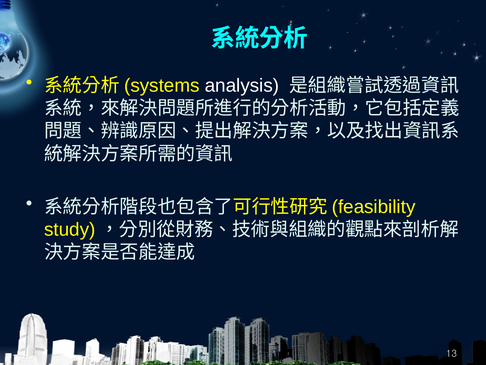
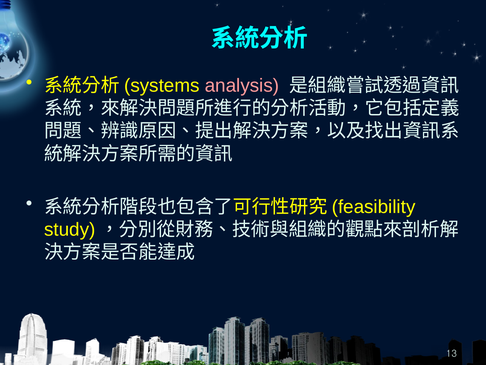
analysis colour: white -> pink
